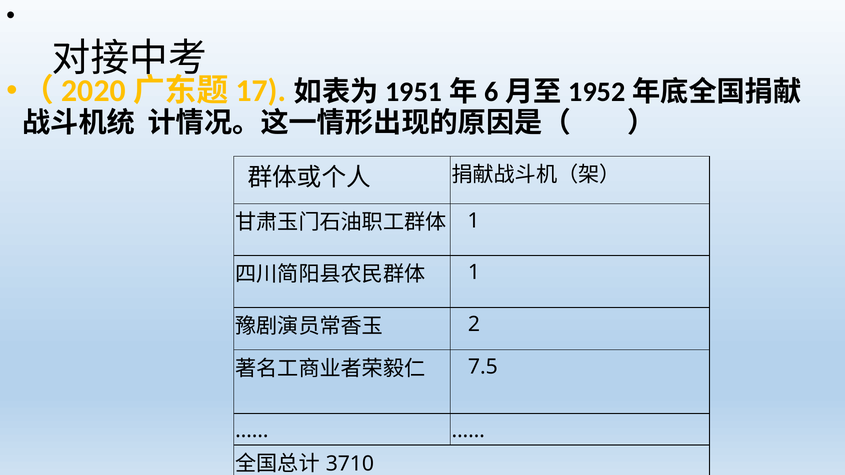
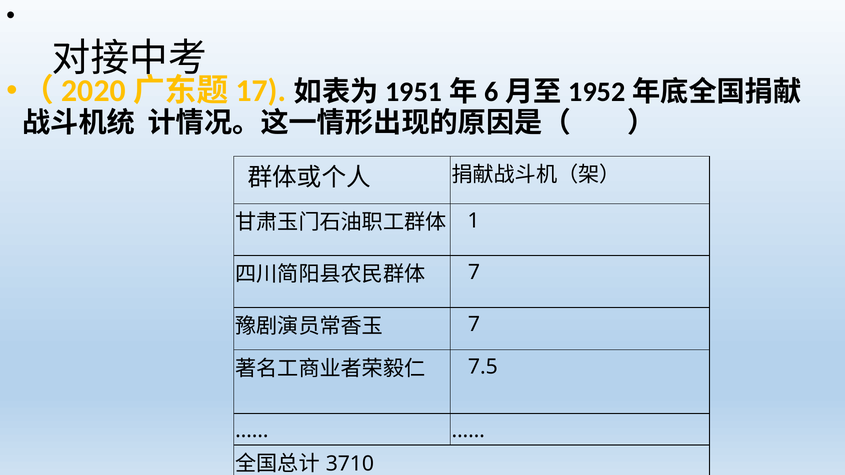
1 at (474, 273): 1 -> 7
2 at (474, 325): 2 -> 7
